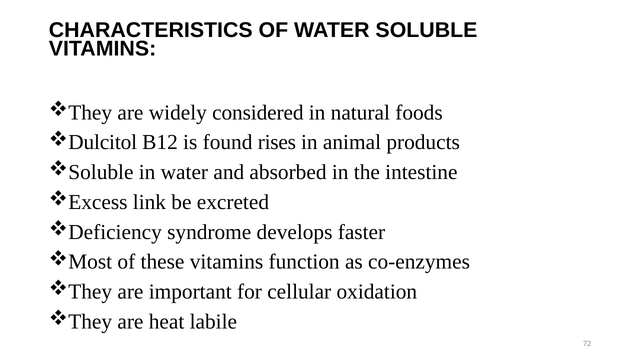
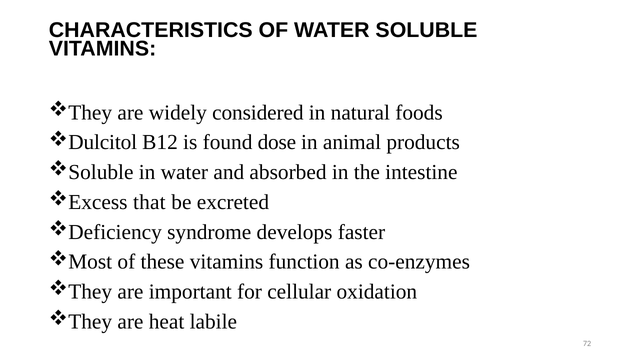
rises: rises -> dose
link: link -> that
